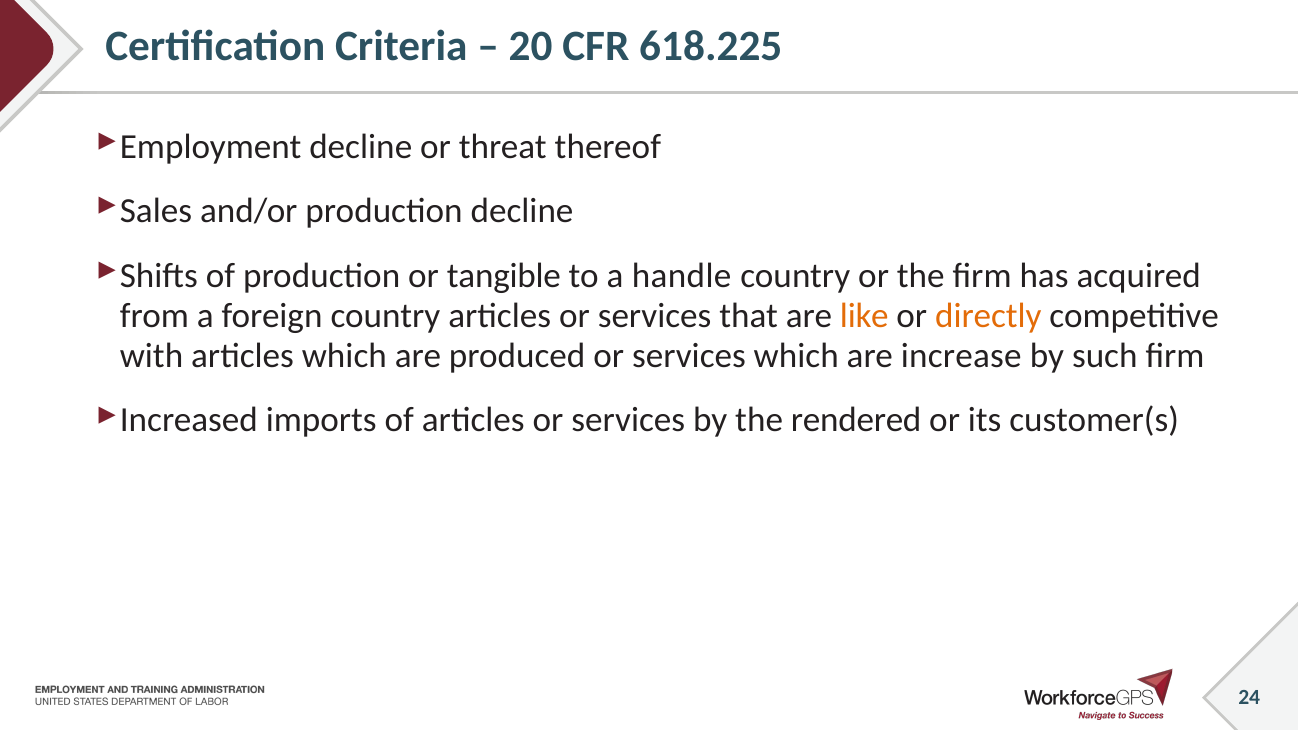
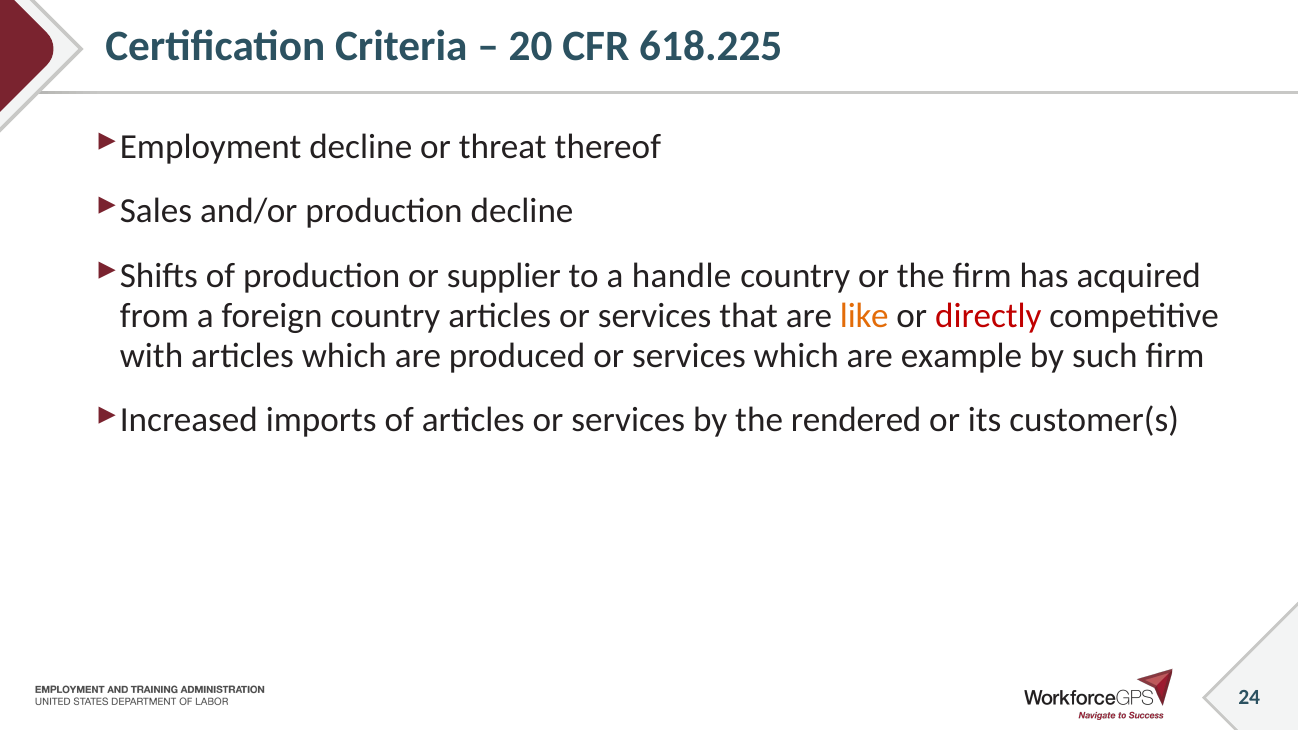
tangible: tangible -> supplier
directly colour: orange -> red
increase: increase -> example
